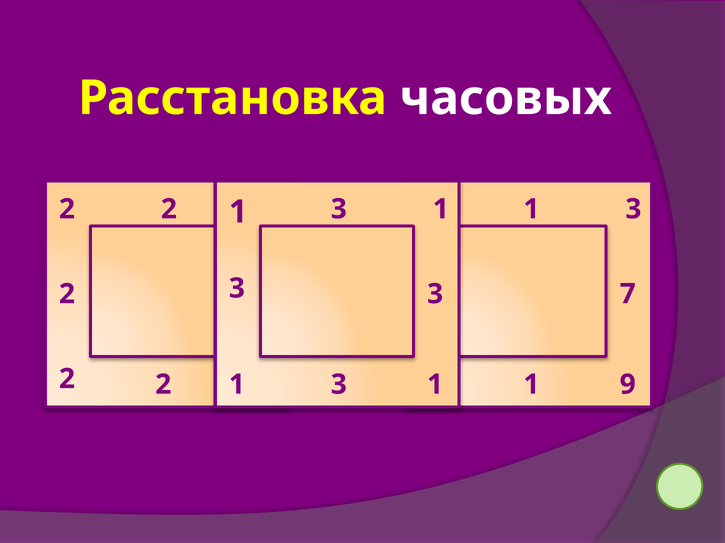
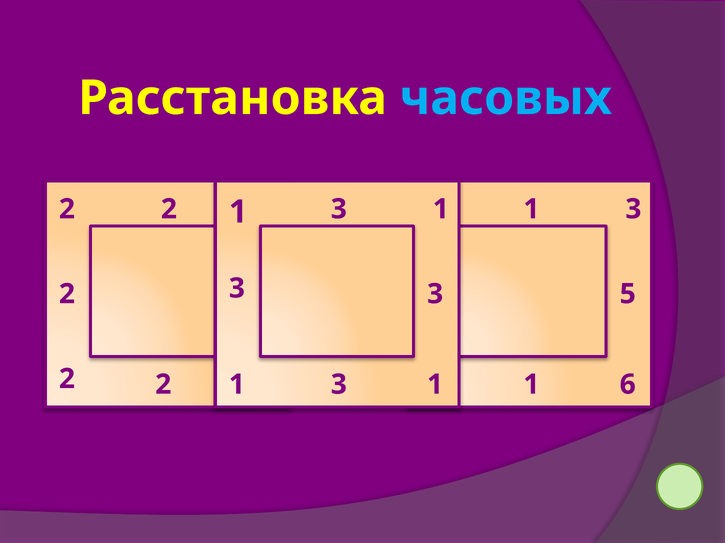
часовых colour: white -> light blue
7: 7 -> 5
9: 9 -> 6
